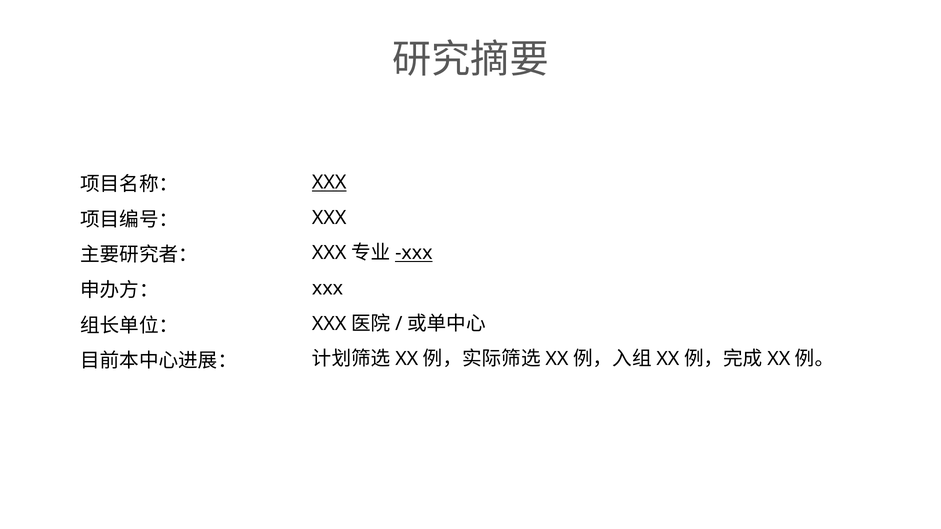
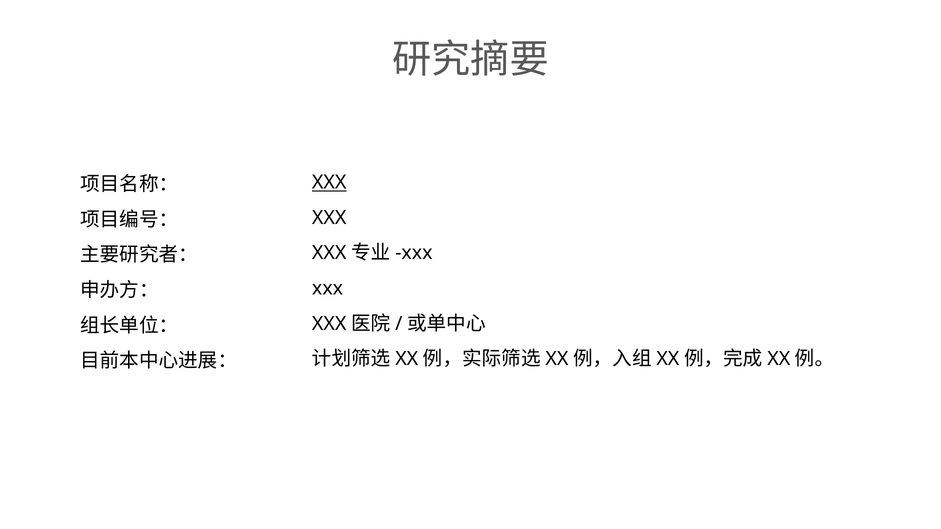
xxx at (414, 253) underline: present -> none
